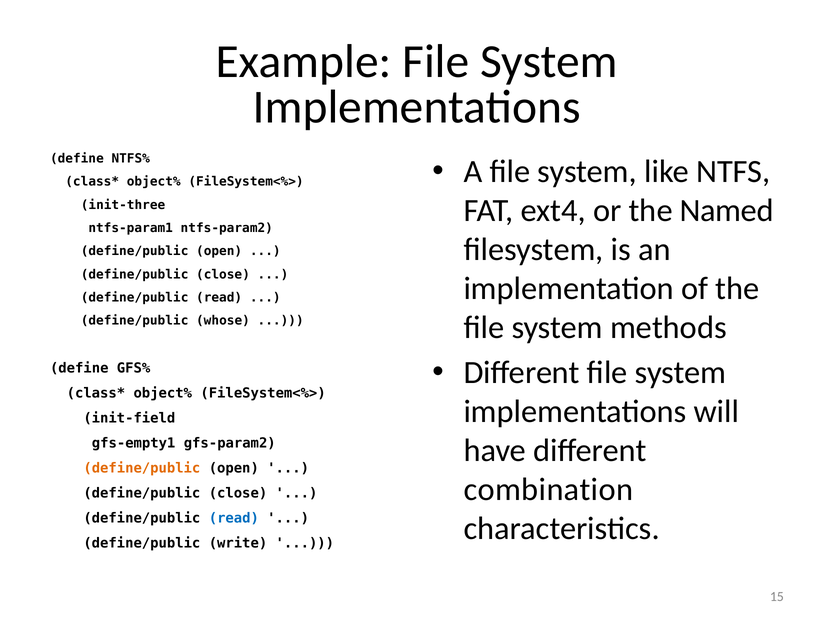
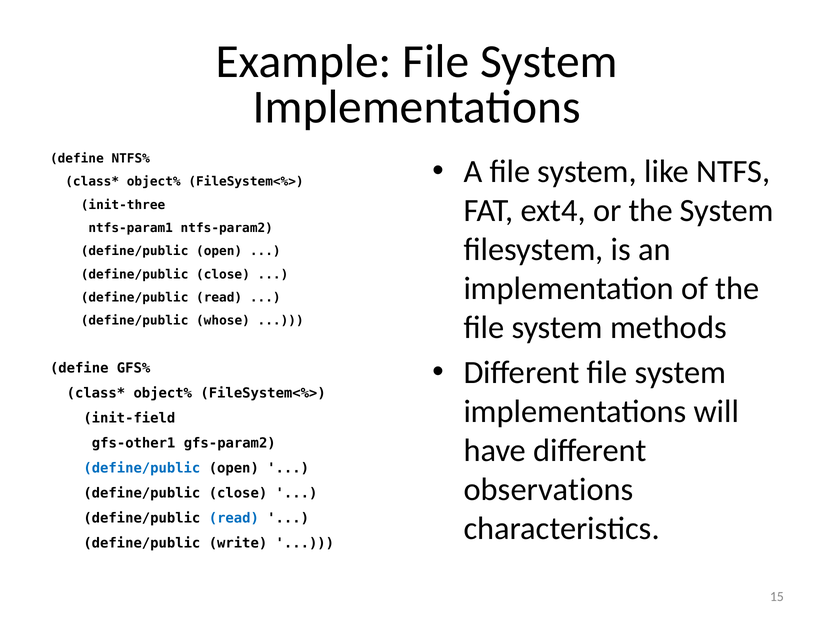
the Named: Named -> System
gfs-empty1: gfs-empty1 -> gfs-other1
define/public at (142, 469) colour: orange -> blue
combination: combination -> observations
